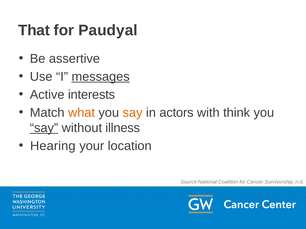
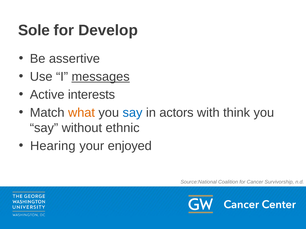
That: That -> Sole
Paudyal: Paudyal -> Develop
say at (133, 113) colour: orange -> blue
say at (44, 128) underline: present -> none
illness: illness -> ethnic
location: location -> enjoyed
